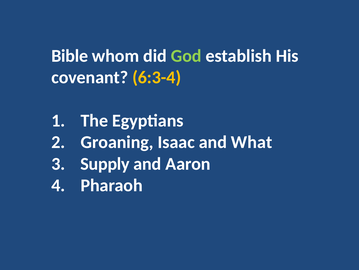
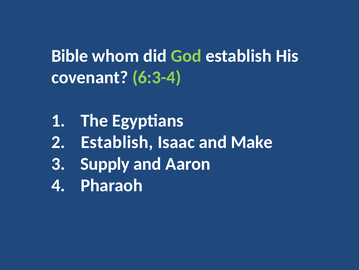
6:3-4 colour: yellow -> light green
Groaning at (117, 142): Groaning -> Establish
What: What -> Make
